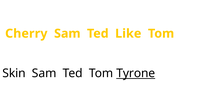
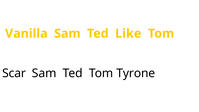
Cherry: Cherry -> Vanilla
Skin: Skin -> Scar
Tyrone underline: present -> none
